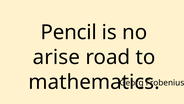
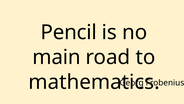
arise: arise -> main
